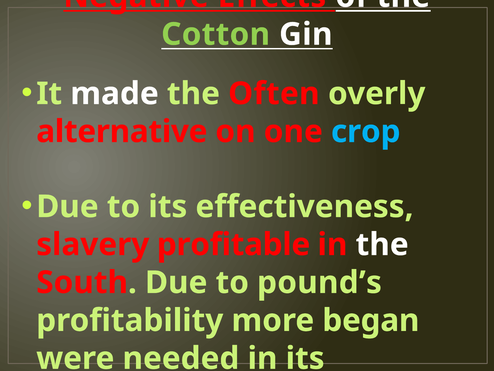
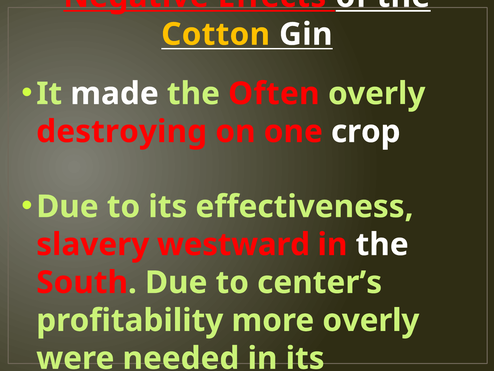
Cotton colour: light green -> yellow
alternative: alternative -> destroying
crop colour: light blue -> white
profitable: profitable -> westward
pound’s: pound’s -> center’s
more began: began -> overly
